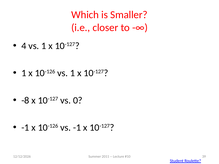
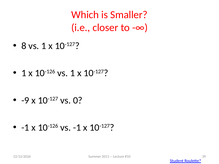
4: 4 -> 8
-8: -8 -> -9
